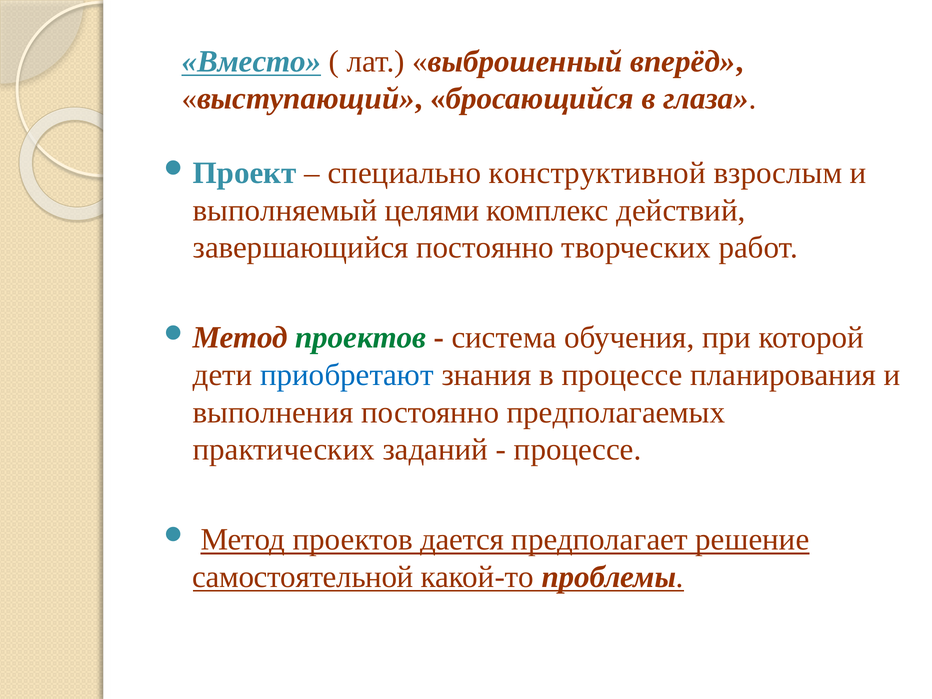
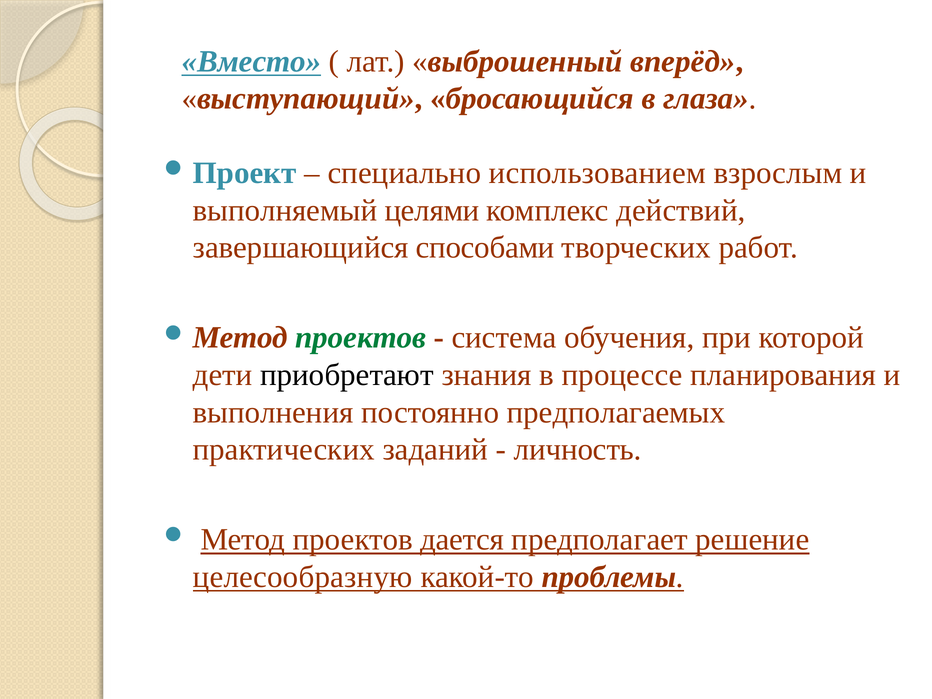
конструктивной: конструктивной -> использованием
завершающийся постоянно: постоянно -> способами
приобретают colour: blue -> black
процессе at (578, 450): процессе -> личность
самостоятельной: самостоятельной -> целесообразную
